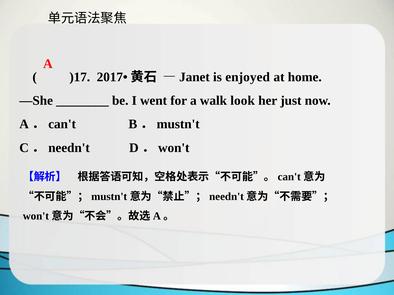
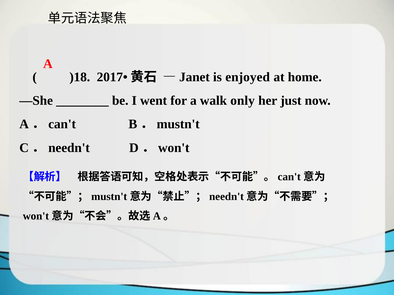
)17: )17 -> )18
look: look -> only
